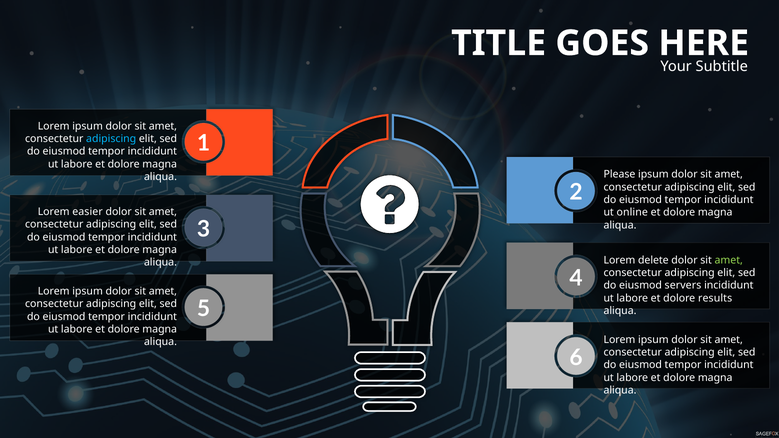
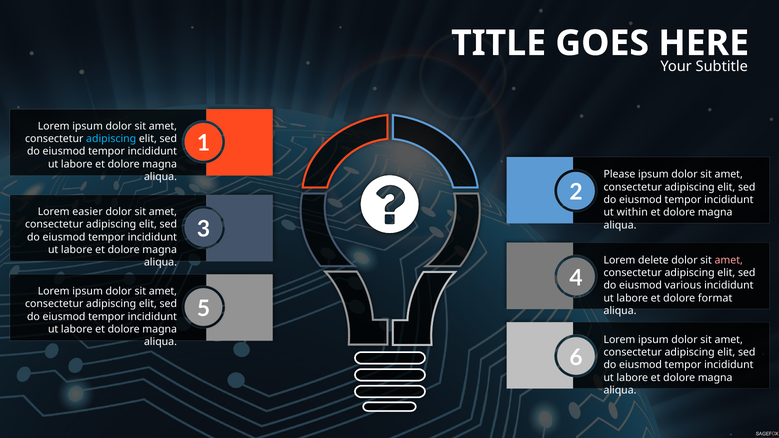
online: online -> within
amet at (729, 260) colour: light green -> pink
servers: servers -> various
results: results -> format
